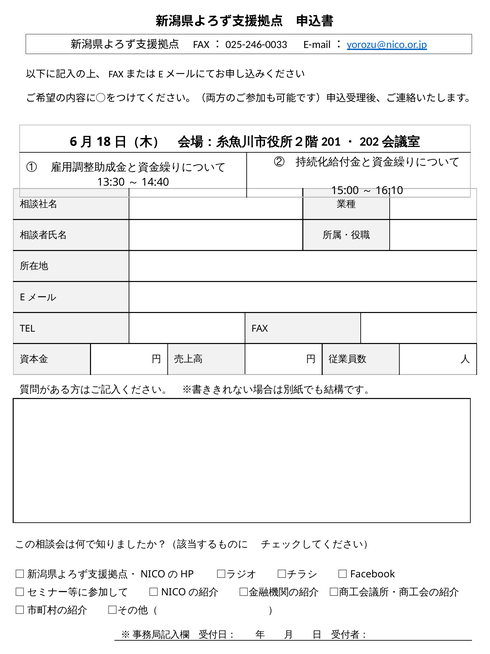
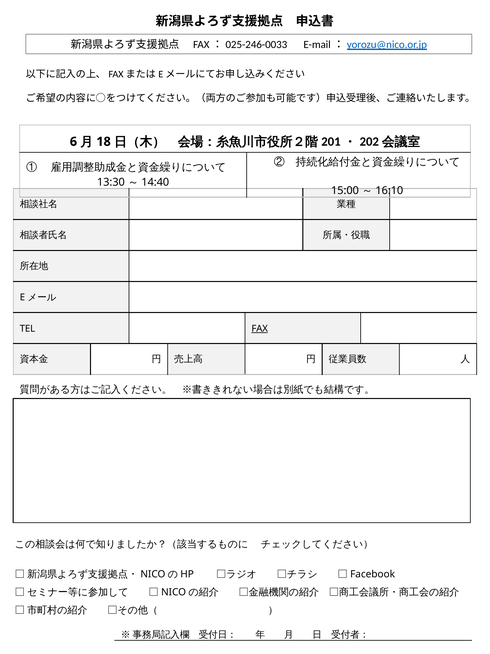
FAX underline: none -> present
